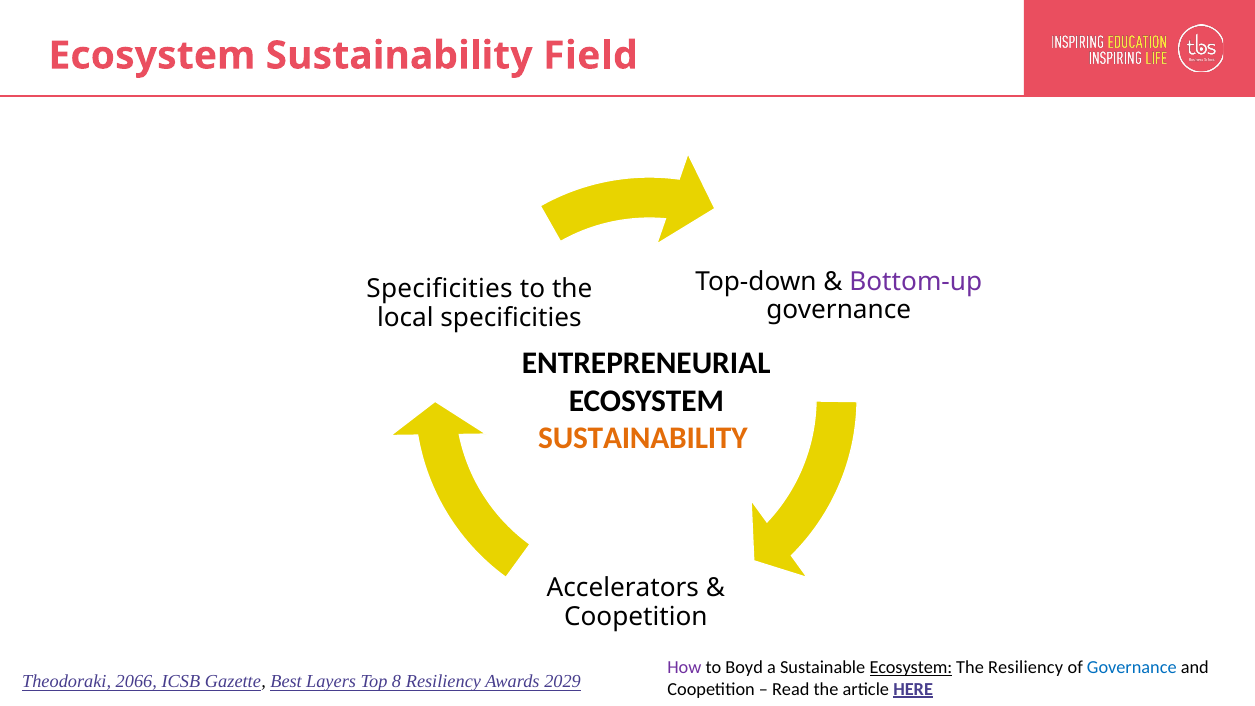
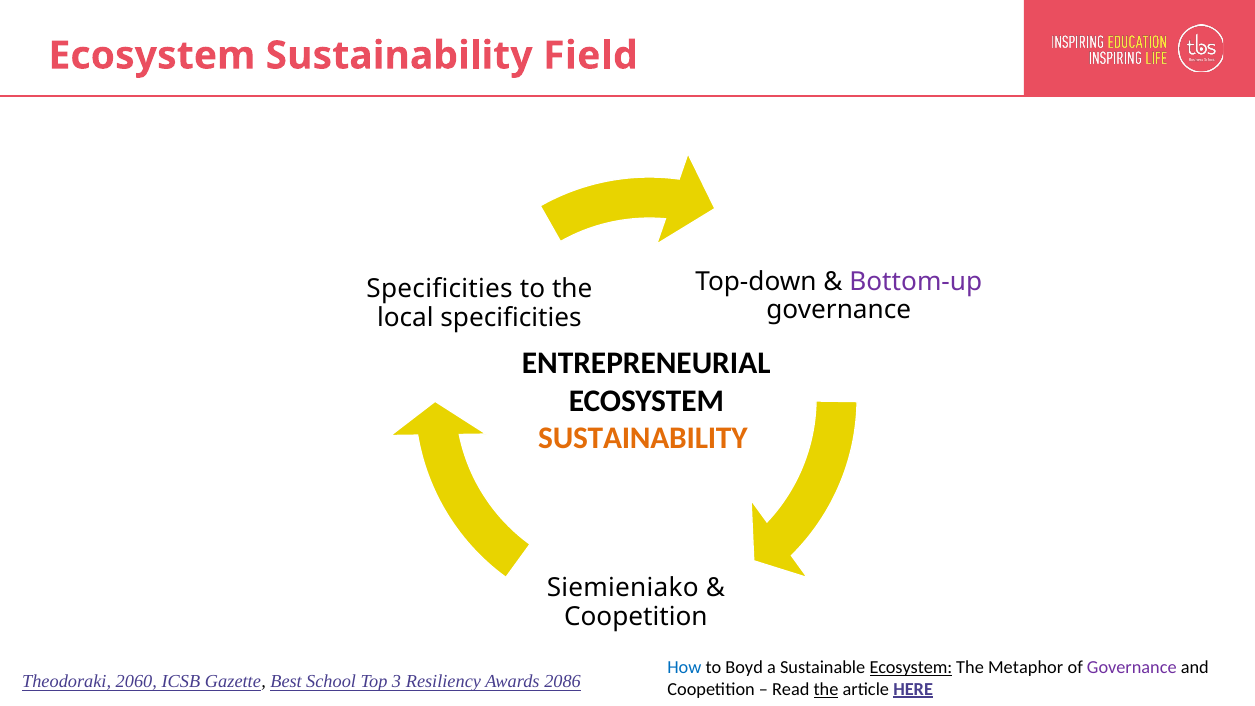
Accelerators: Accelerators -> Siemieniako
How colour: purple -> blue
The Resiliency: Resiliency -> Metaphor
Governance at (1132, 667) colour: blue -> purple
2066: 2066 -> 2060
Layers: Layers -> School
8: 8 -> 3
2029: 2029 -> 2086
the at (826, 689) underline: none -> present
